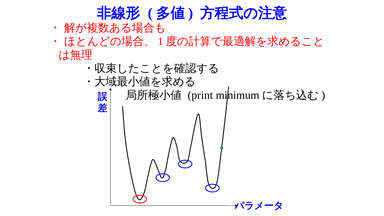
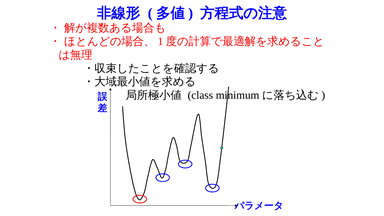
print: print -> class
